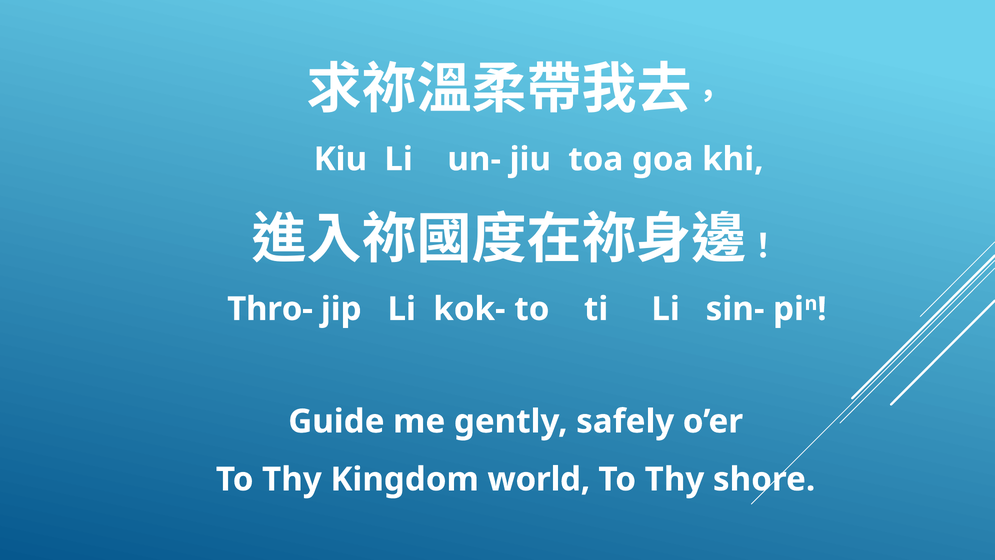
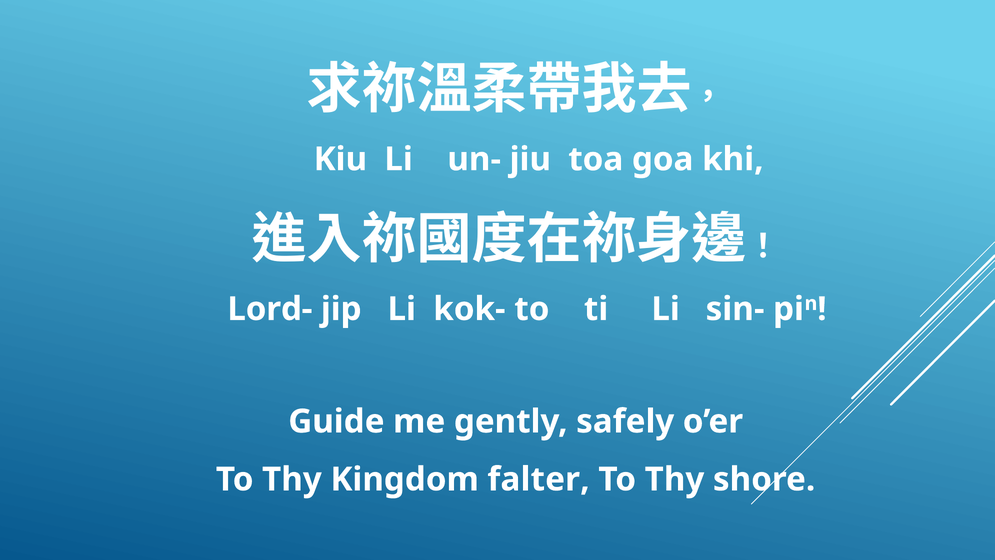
Thro-: Thro- -> Lord-
world: world -> falter
